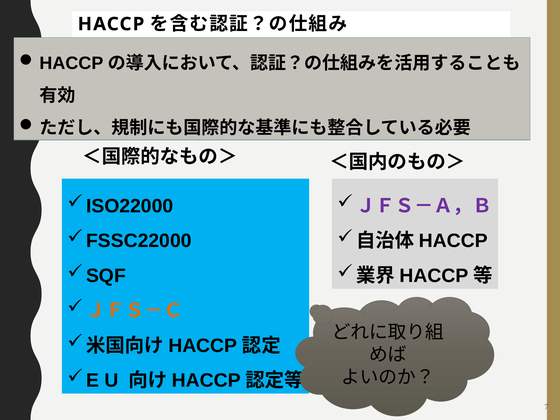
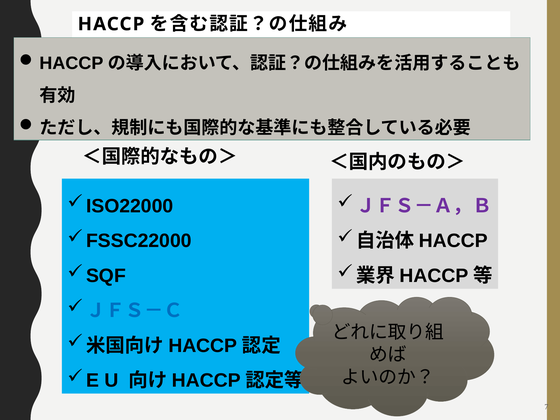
ＪＦＳ－Ｃ colour: orange -> blue
